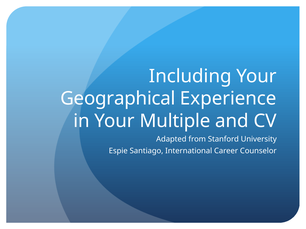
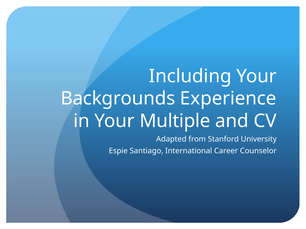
Geographical: Geographical -> Backgrounds
